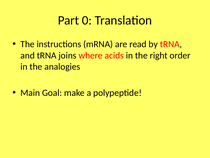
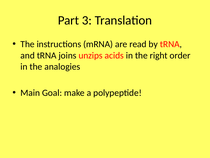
0: 0 -> 3
where: where -> unzips
